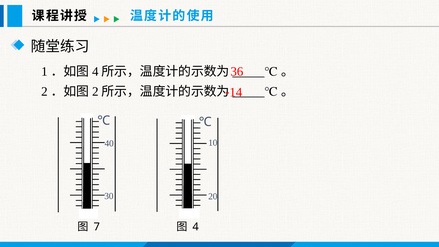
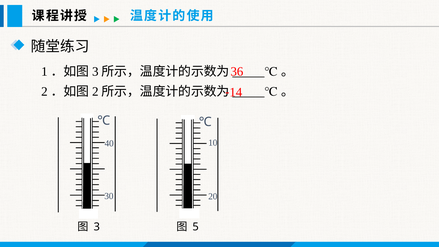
4 at (95, 71): 4 -> 3
7 at (97, 227): 7 -> 3
4 at (196, 227): 4 -> 5
